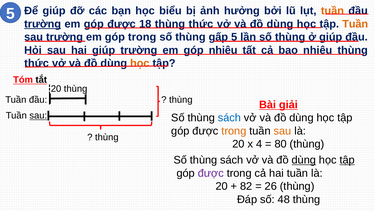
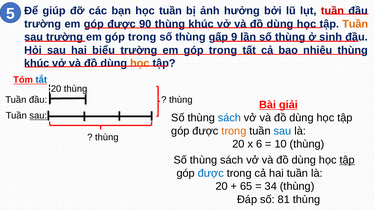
học biểu: biểu -> tuần
tuần at (332, 11) colour: orange -> red
trường at (43, 24) underline: present -> none
18: 18 -> 90
thức at (201, 24): thức -> khúc
gấp 5: 5 -> 9
ở giúp: giúp -> sinh
hai giúp: giúp -> biểu
nhiêu at (223, 50): nhiêu -> trong
thức at (37, 63): thức -> khúc
tắt colour: black -> blue
sau at (282, 131) colour: orange -> blue
4: 4 -> 6
80: 80 -> 10
dùng at (304, 160) underline: present -> none
được at (211, 173) colour: purple -> blue
82: 82 -> 65
26: 26 -> 34
48: 48 -> 81
